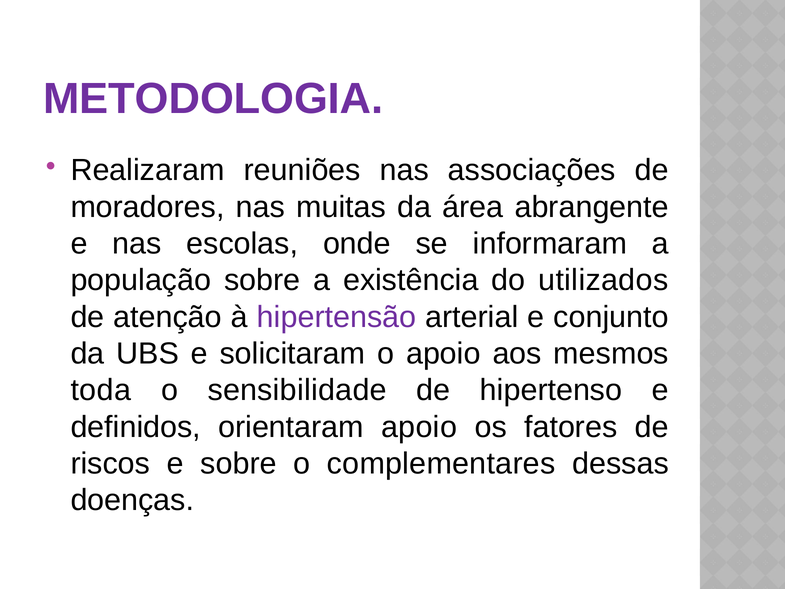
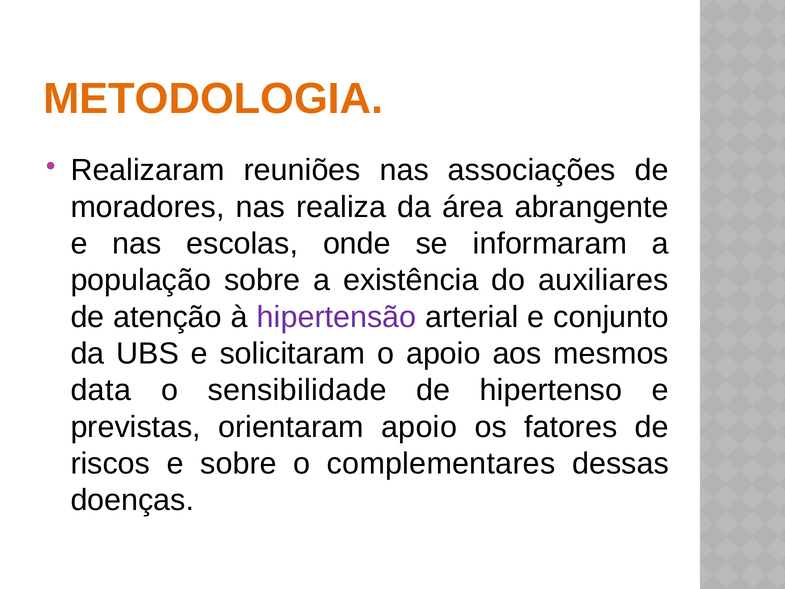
METODOLOGIA colour: purple -> orange
muitas: muitas -> realiza
utilizados: utilizados -> auxiliares
toda: toda -> data
definidos: definidos -> previstas
